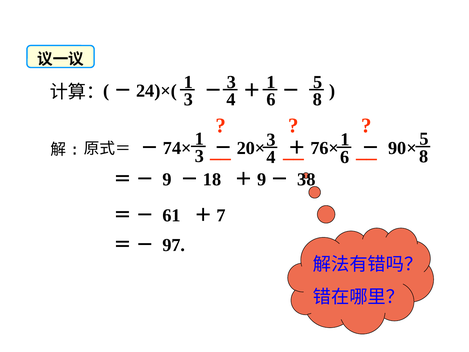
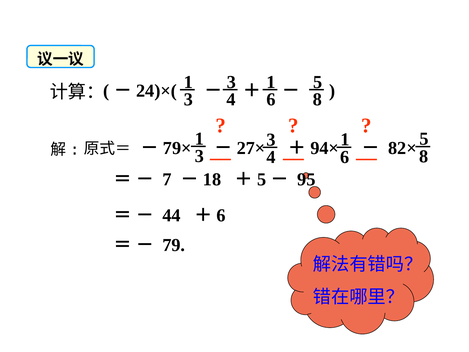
74×: 74× -> 79×
20×: 20× -> 27×
76×: 76× -> 94×
90×: 90× -> 82×
9 at (167, 179): 9 -> 7
9 at (262, 179): 9 -> 5
38: 38 -> 95
61: 61 -> 44
7 at (221, 215): 7 -> 6
97: 97 -> 79
